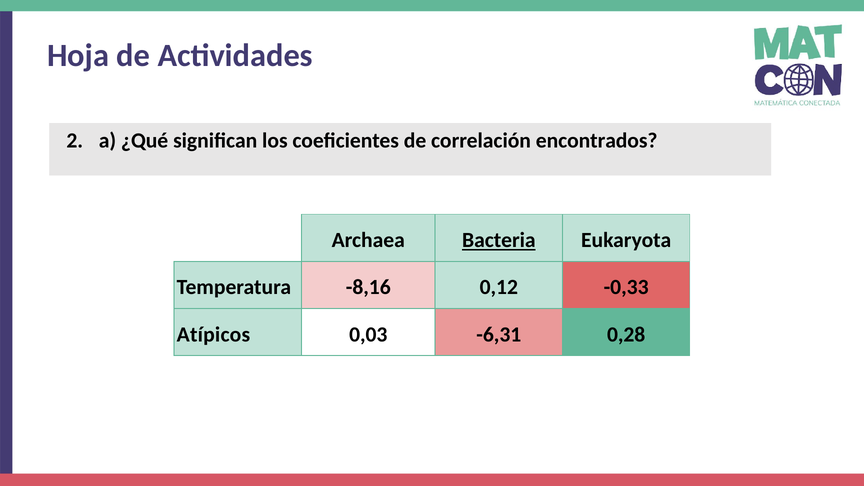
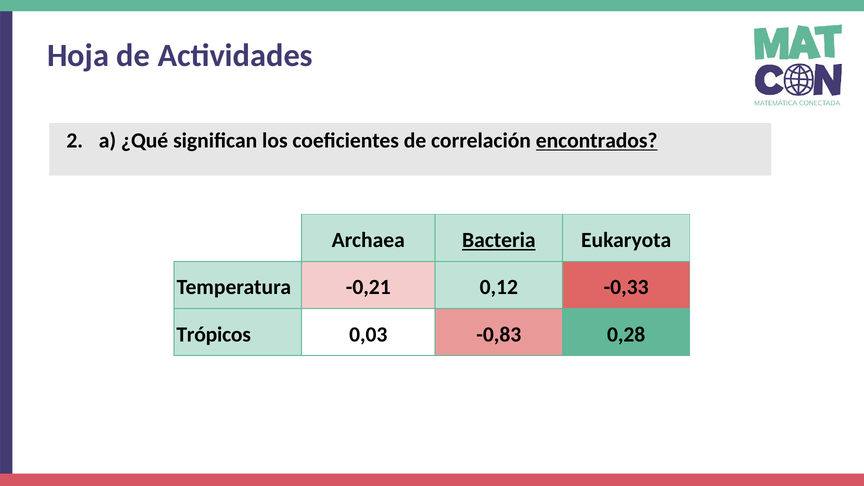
encontrados underline: none -> present
-8,16: -8,16 -> -0,21
Atípicos: Atípicos -> Trópicos
-6,31: -6,31 -> -0,83
